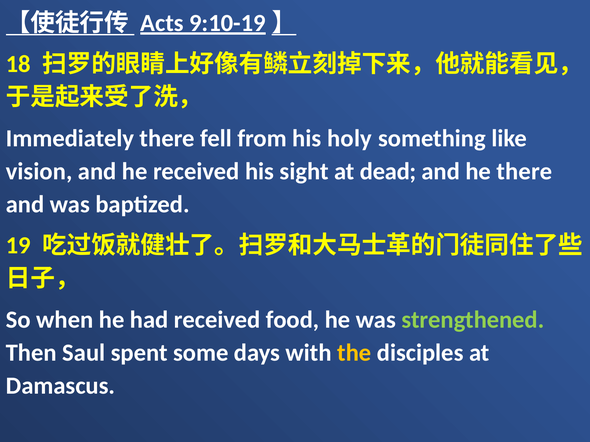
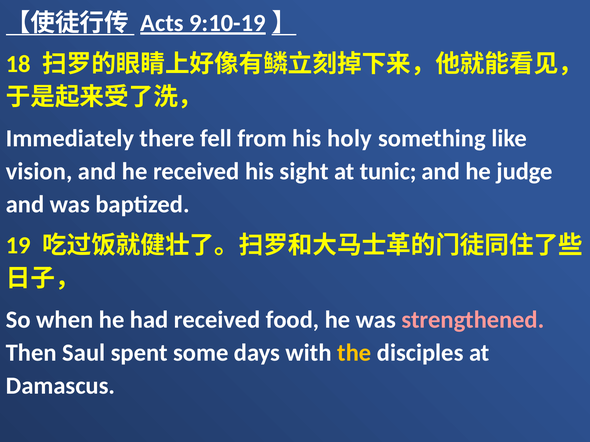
dead: dead -> tunic
he there: there -> judge
strengthened colour: light green -> pink
